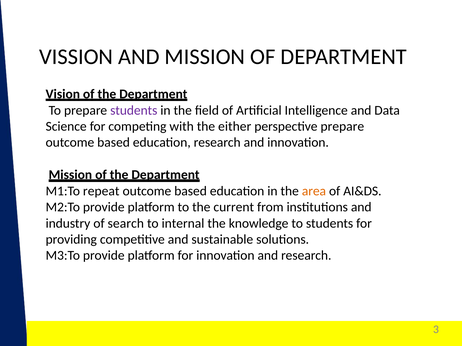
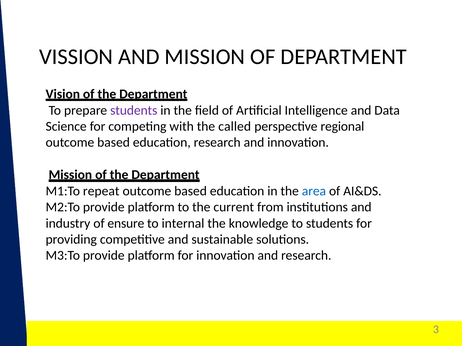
either: either -> called
perspective prepare: prepare -> regional
area colour: orange -> blue
search: search -> ensure
